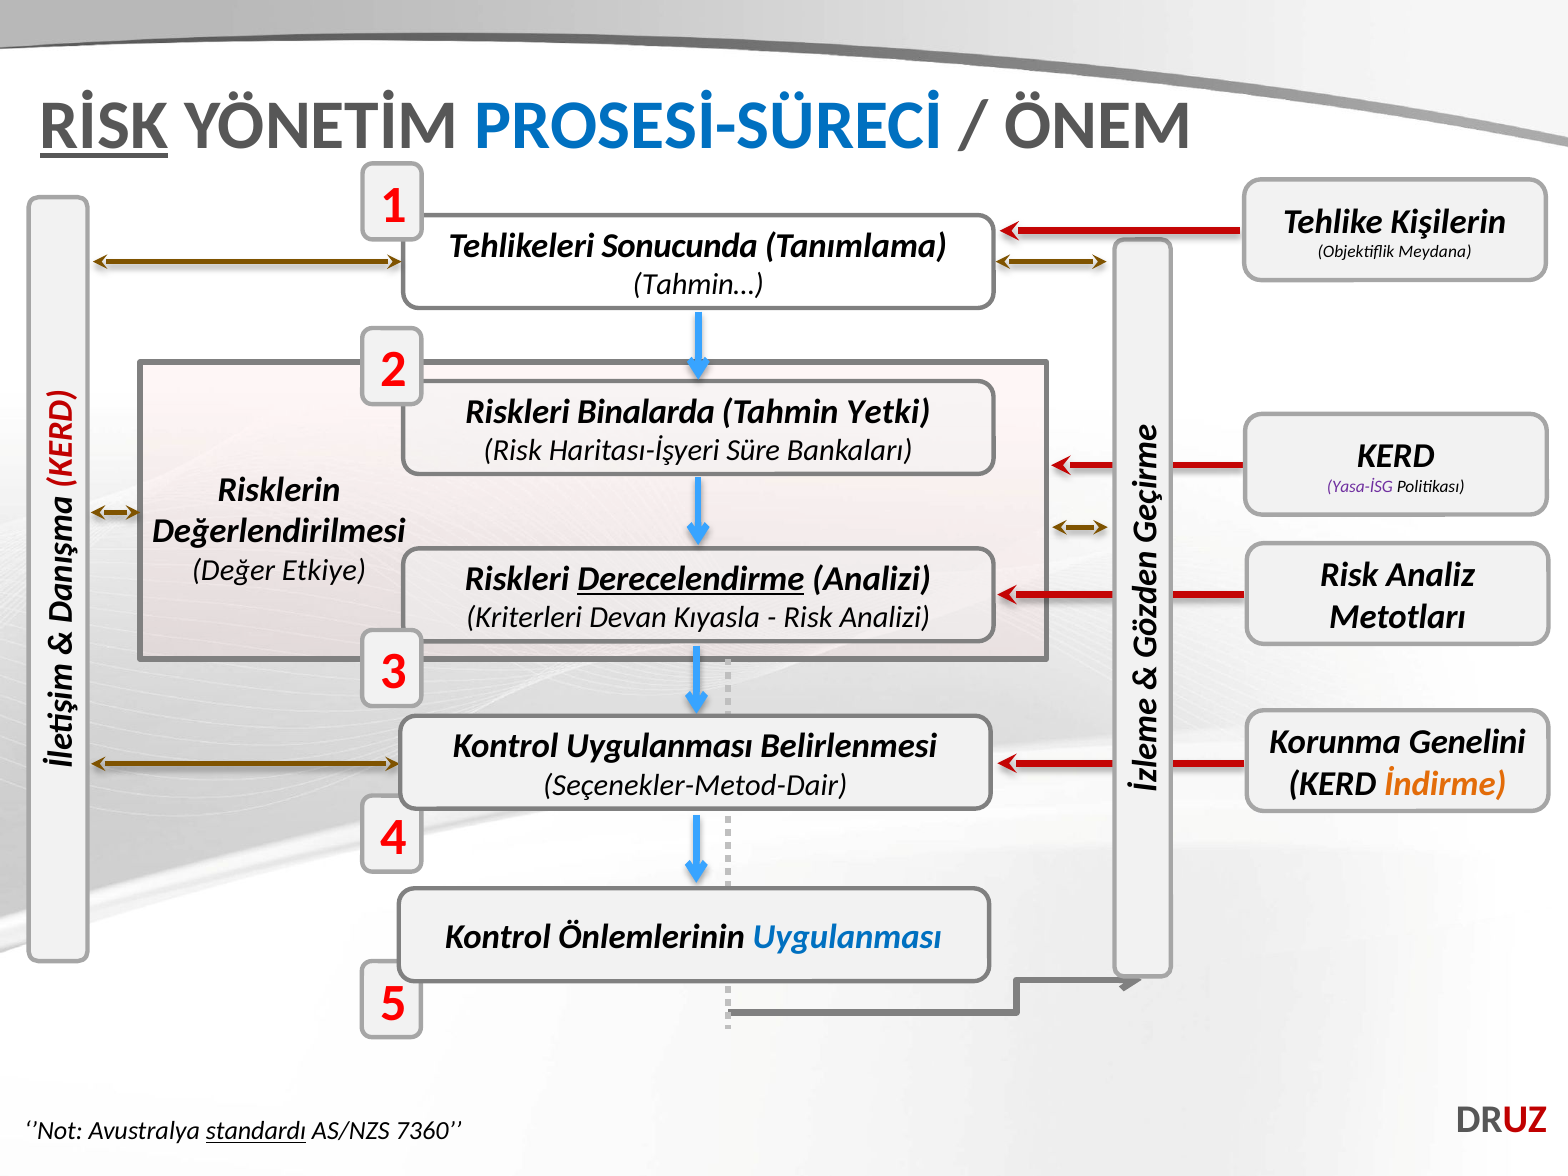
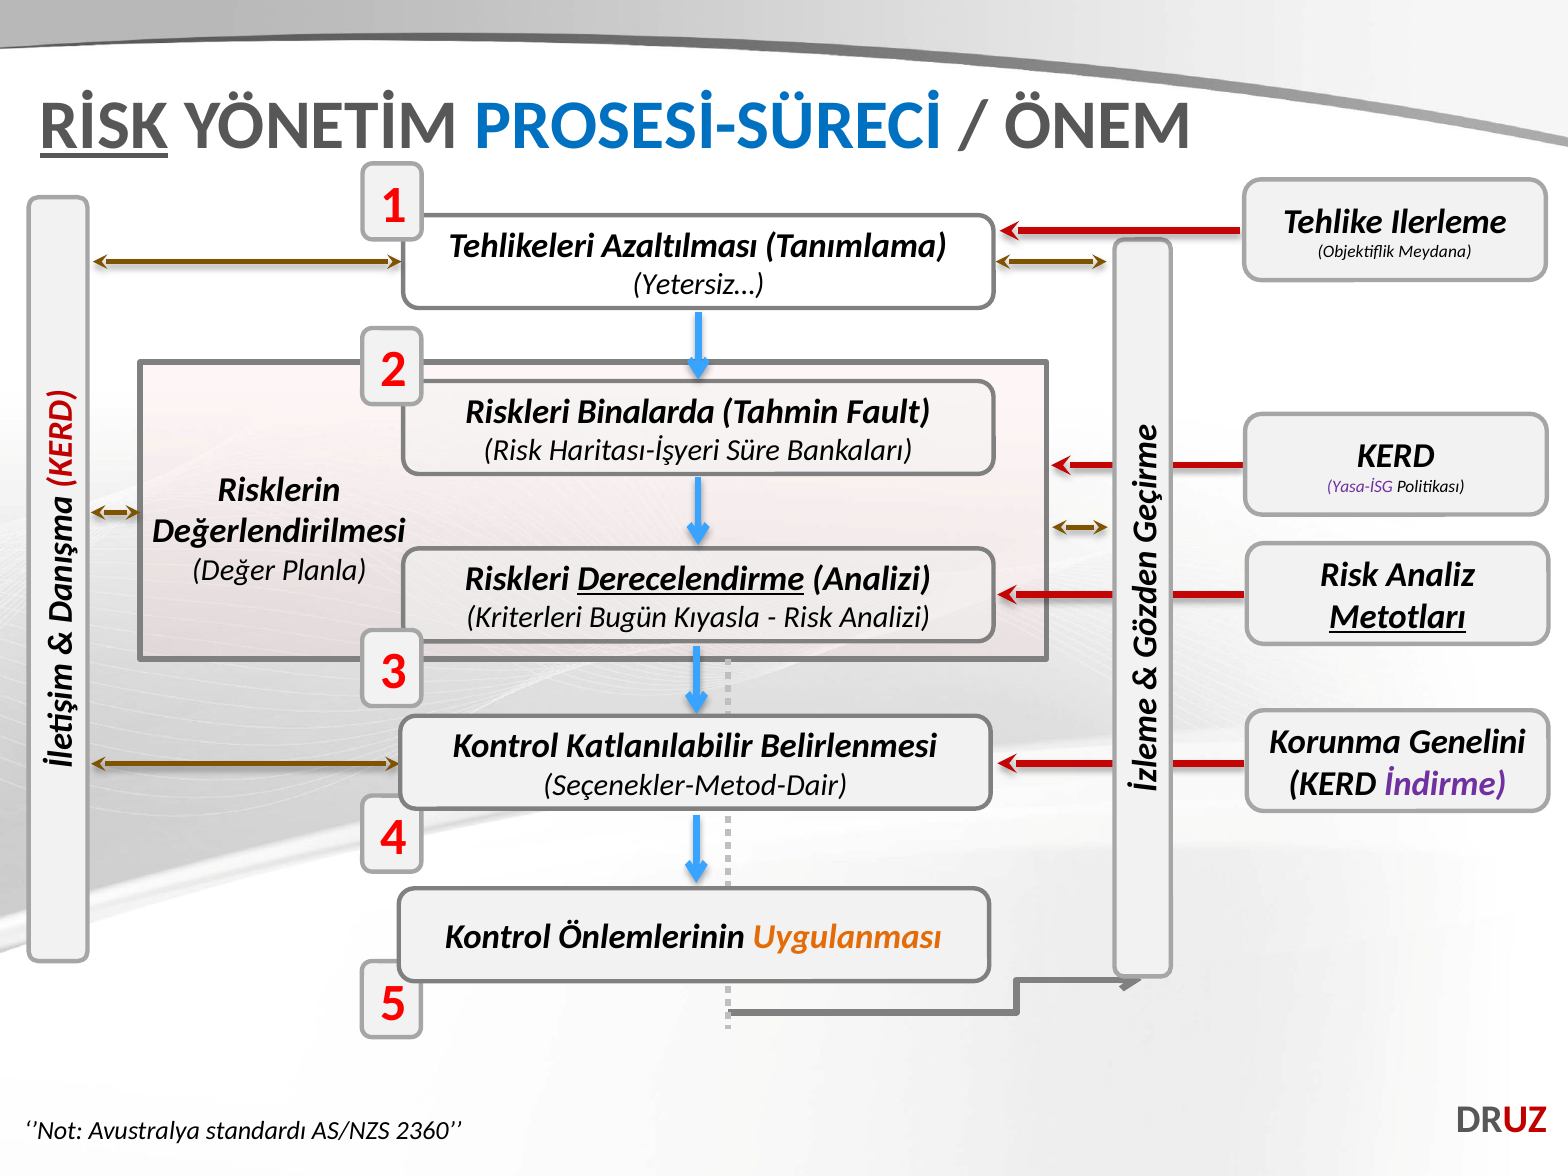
Kişilerin: Kişilerin -> Ilerleme
Sonucunda: Sonucunda -> Azaltılması
Tahmin…: Tahmin… -> Yetersiz…
Yetki: Yetki -> Fault
Etkiye: Etkiye -> Planla
Metotları underline: none -> present
Devan: Devan -> Bugün
Kontrol Uygulanması: Uygulanması -> Katlanılabilir
İndirme colour: orange -> purple
Uygulanması at (847, 937) colour: blue -> orange
standardı underline: present -> none
7360: 7360 -> 2360
